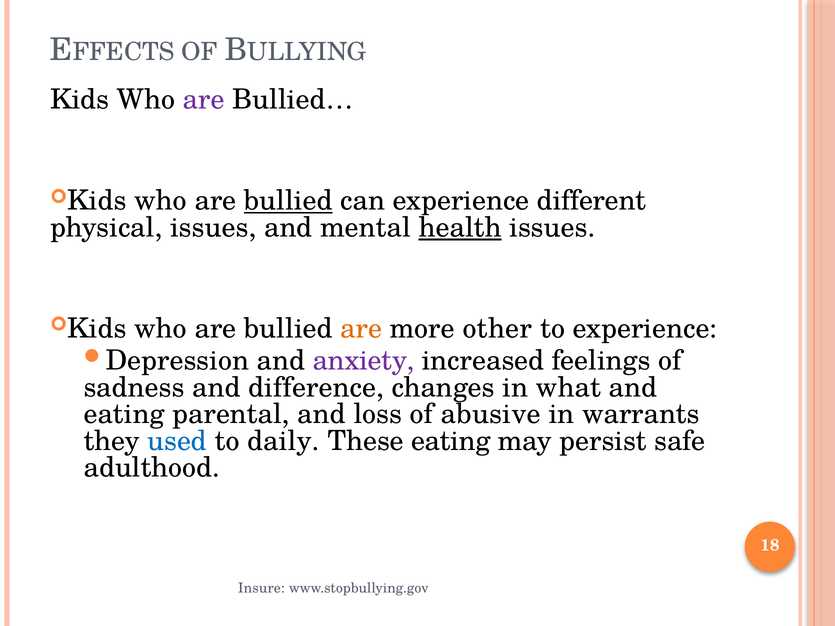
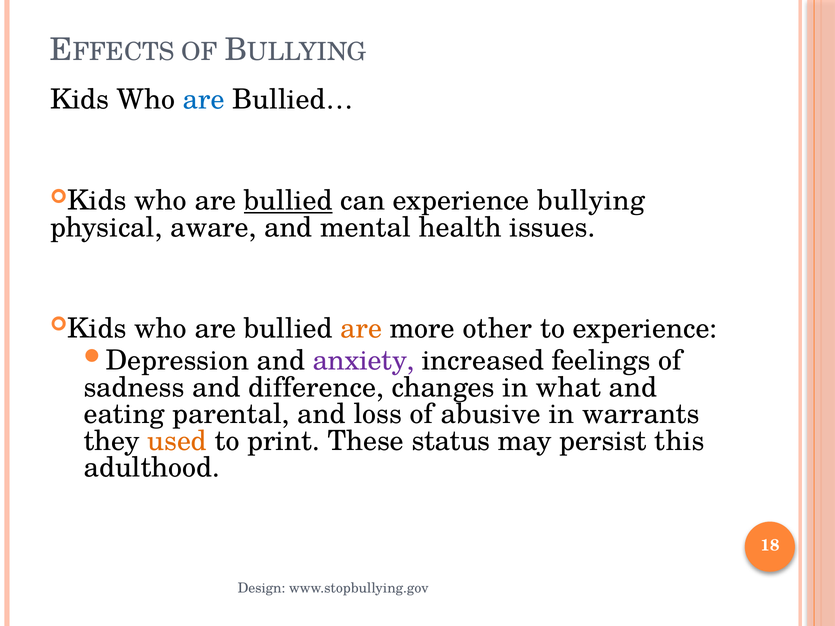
are at (204, 100) colour: purple -> blue
different: different -> bullying
physical issues: issues -> aware
health underline: present -> none
used colour: blue -> orange
daily: daily -> print
These eating: eating -> status
safe: safe -> this
Insure: Insure -> Design
